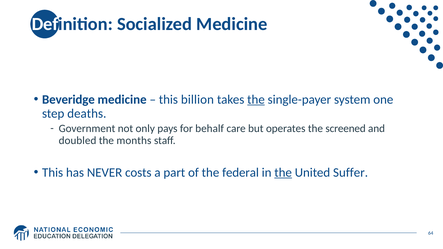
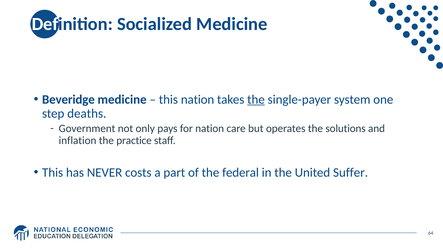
this billion: billion -> nation
for behalf: behalf -> nation
screened: screened -> solutions
doubled: doubled -> inflation
months: months -> practice
the at (283, 173) underline: present -> none
